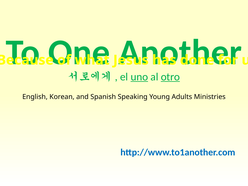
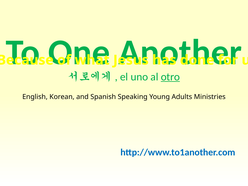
uno underline: present -> none
